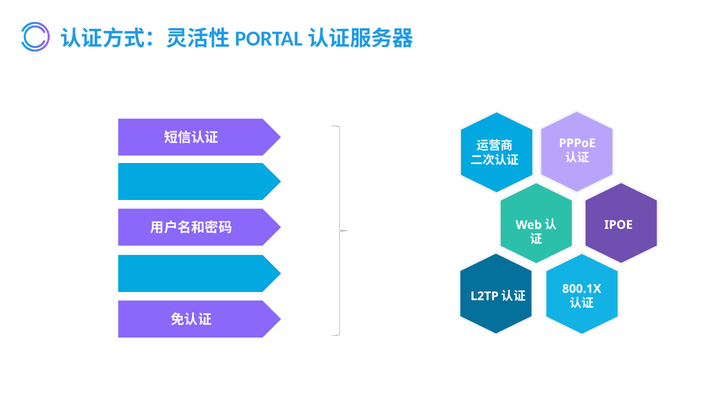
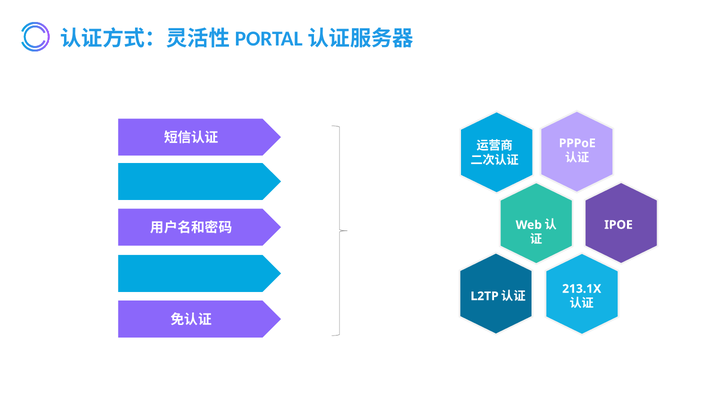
800.1X: 800.1X -> 213.1X
